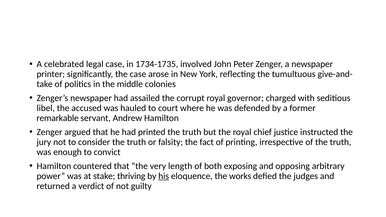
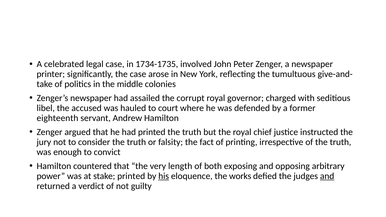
remarkable: remarkable -> eighteenth
stake thriving: thriving -> printed
and at (327, 176) underline: none -> present
